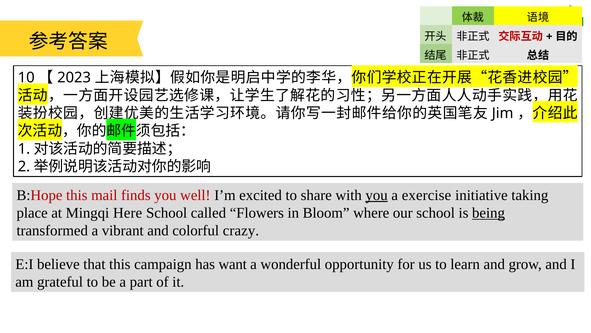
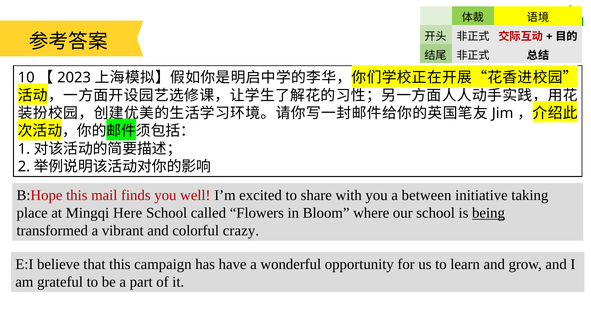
you at (377, 195) underline: present -> none
exercise: exercise -> between
want: want -> have
